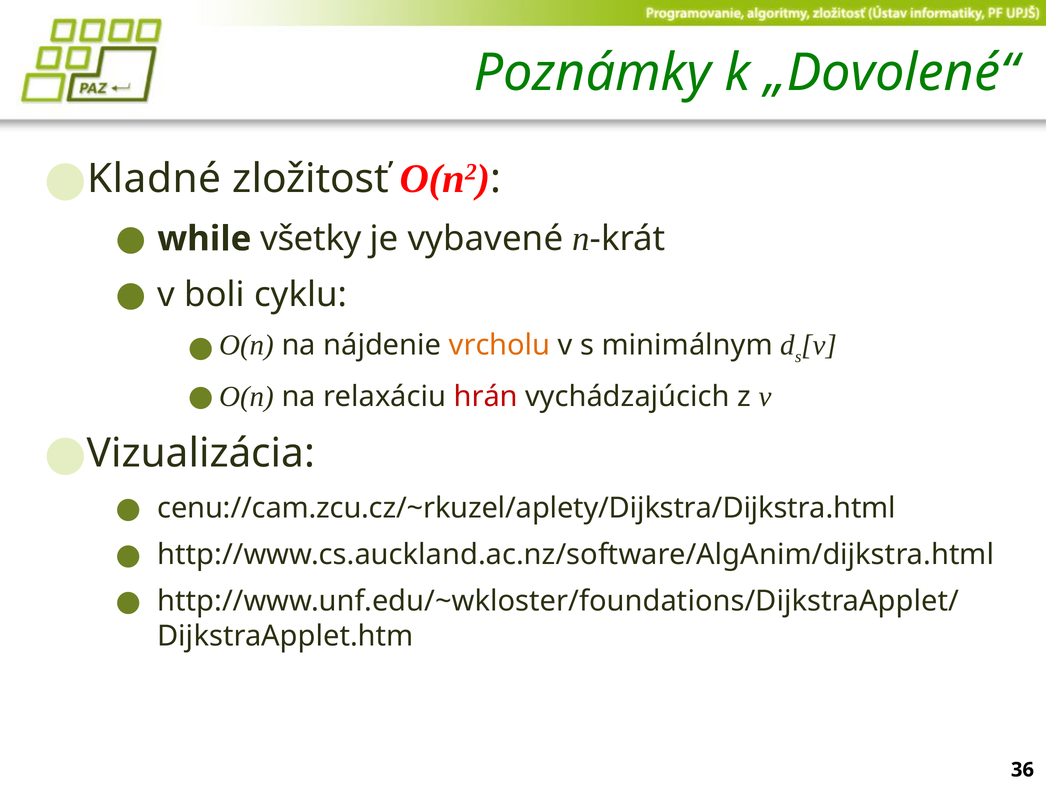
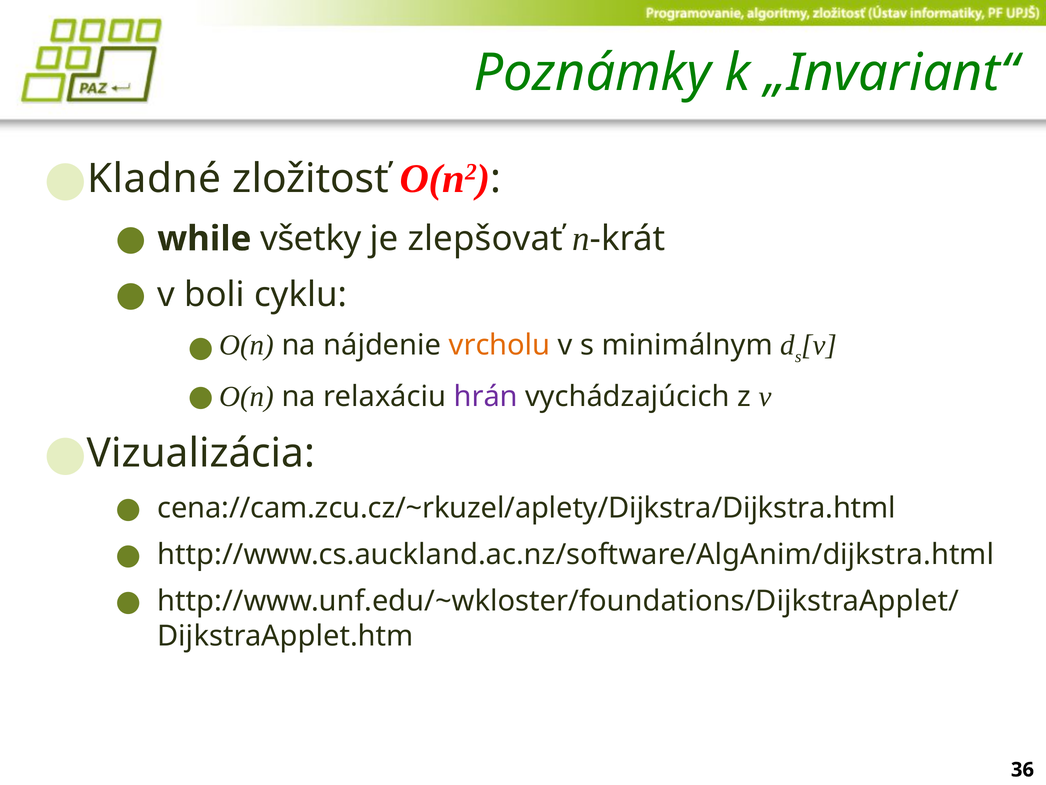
„Dovolené“: „Dovolené“ -> „Invariant“
vybavené: vybavené -> zlepšovať
hrán colour: red -> purple
cenu://cam.zcu.cz/~rkuzel/aplety/Dijkstra/Dijkstra.html: cenu://cam.zcu.cz/~rkuzel/aplety/Dijkstra/Dijkstra.html -> cena://cam.zcu.cz/~rkuzel/aplety/Dijkstra/Dijkstra.html
